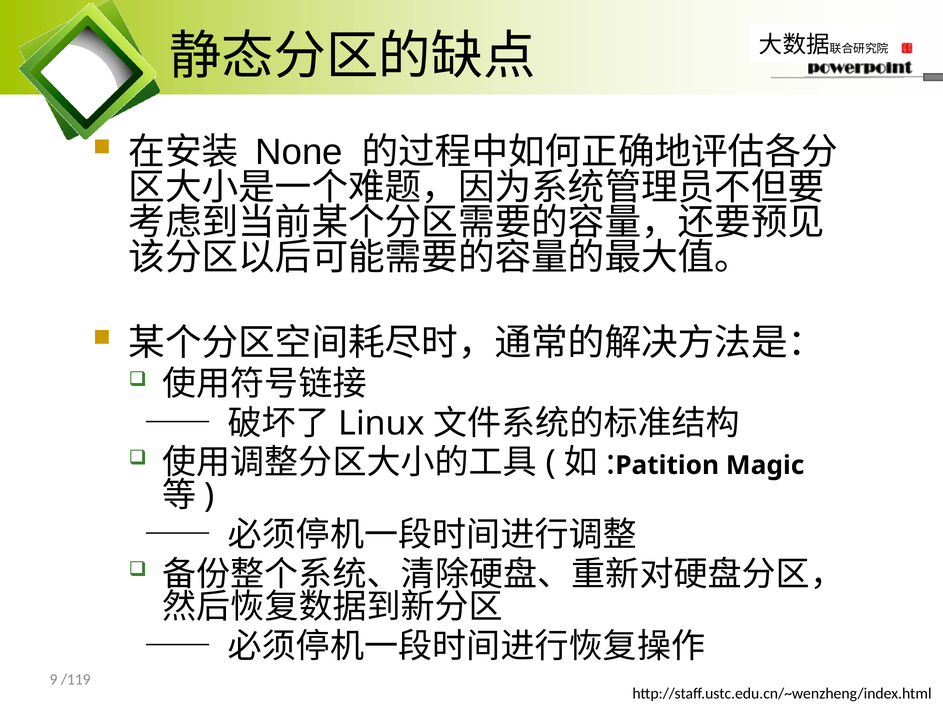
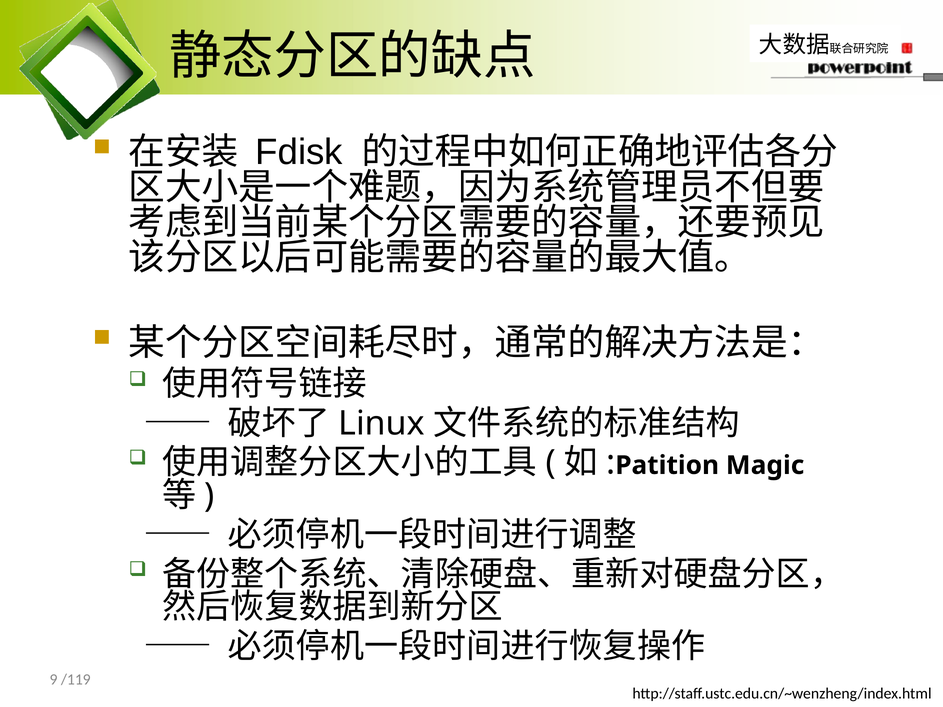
None: None -> Fdisk
